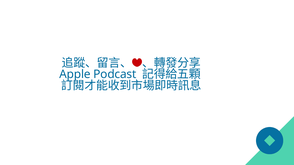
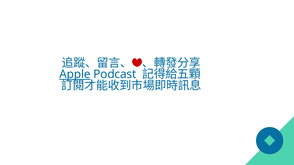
Apple underline: none -> present
